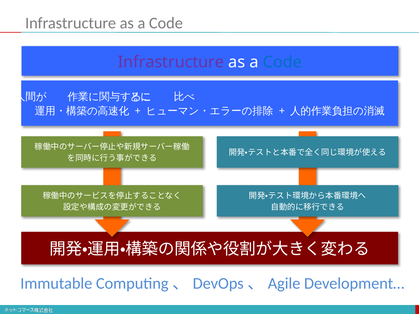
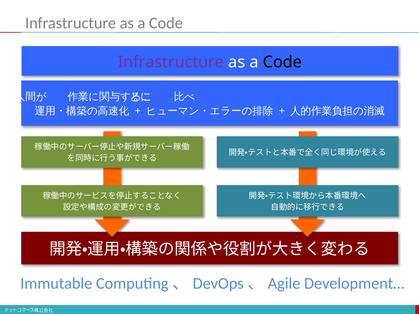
Code at (282, 62) colour: blue -> black
